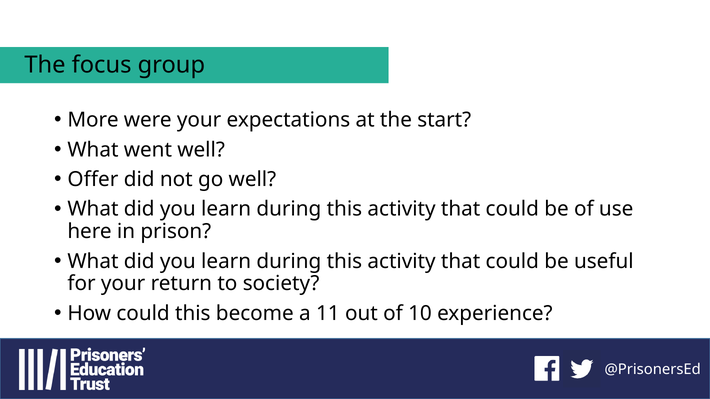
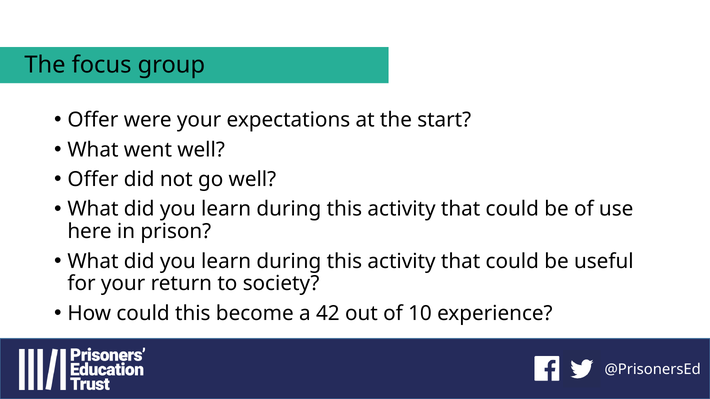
More at (93, 120): More -> Offer
11: 11 -> 42
